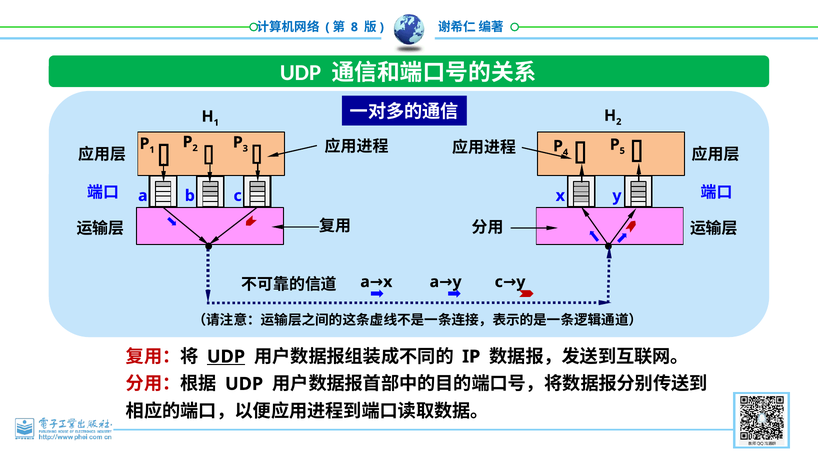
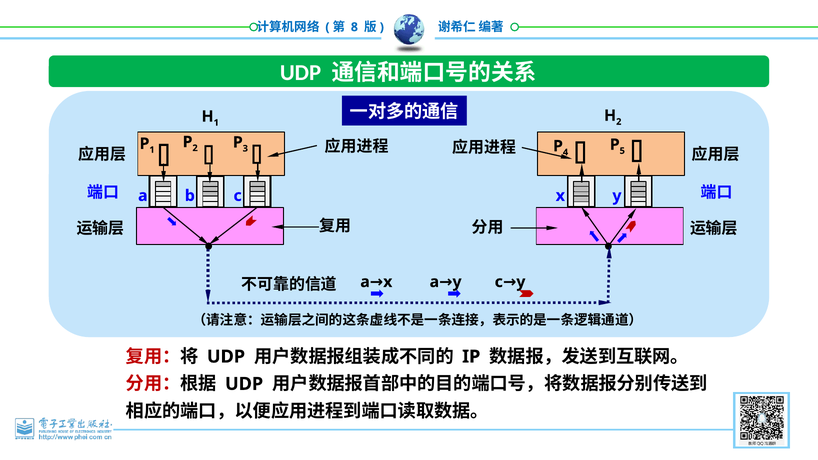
UDP at (226, 357) underline: present -> none
